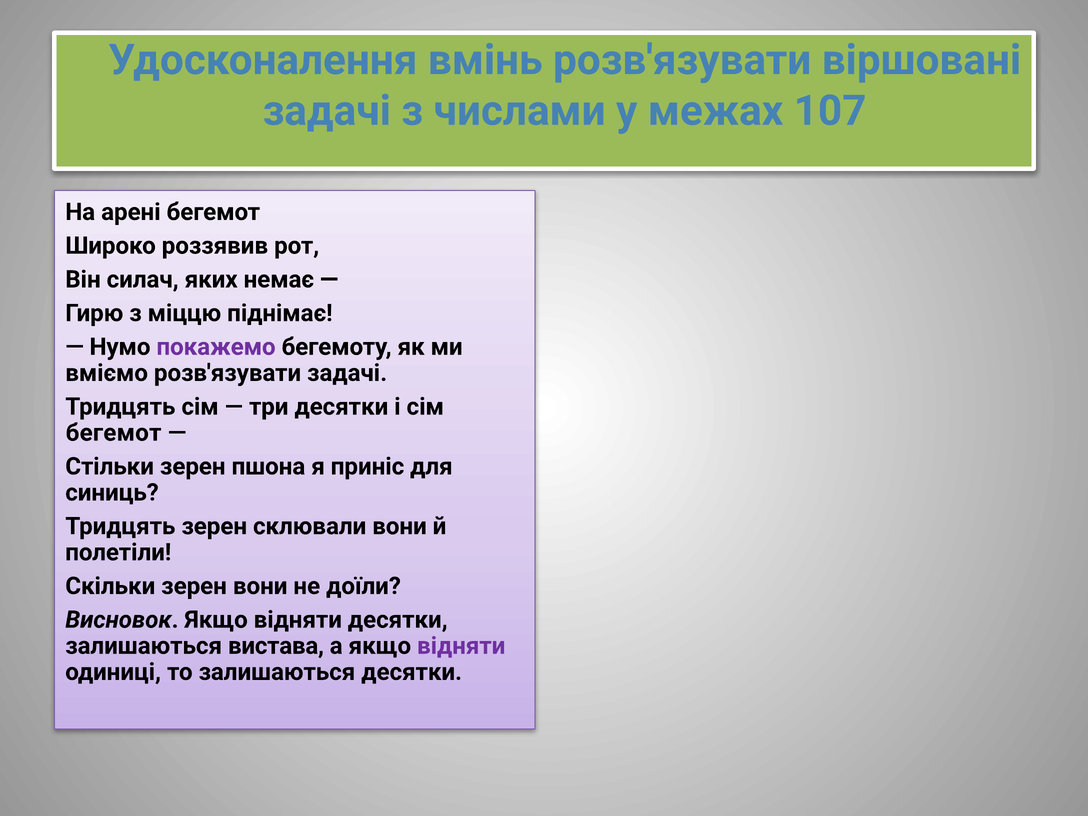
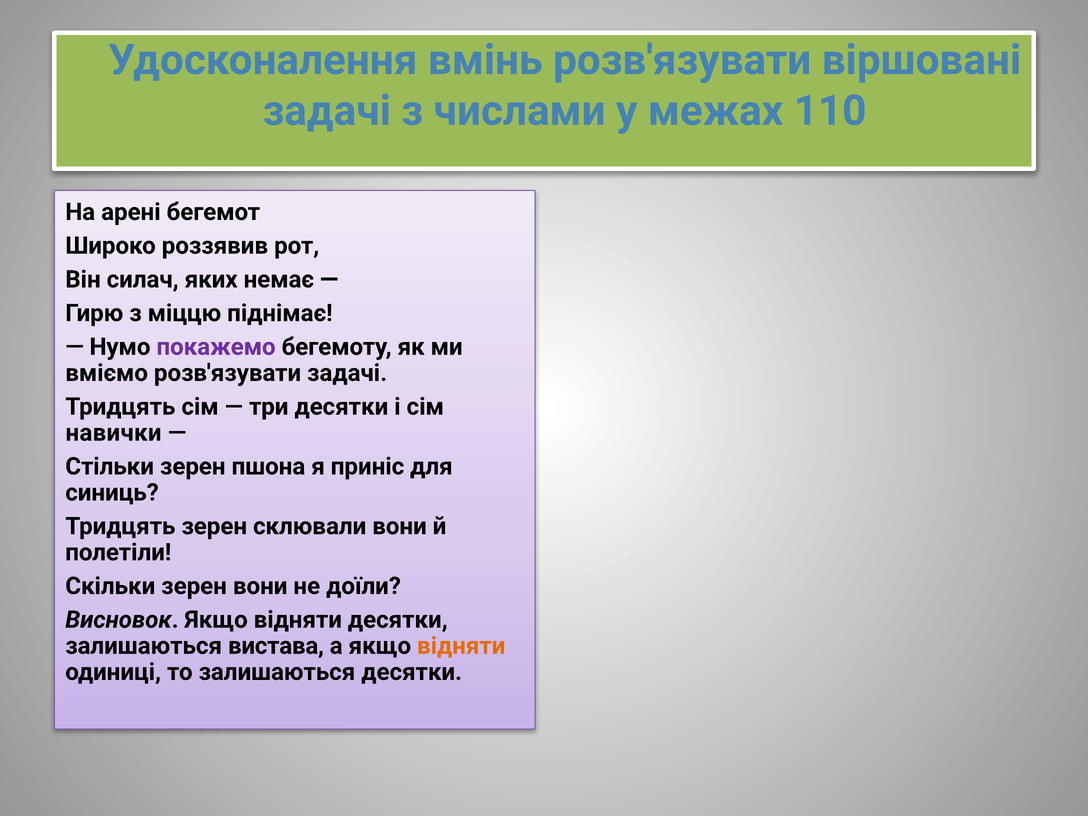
107: 107 -> 110
бегемот at (114, 433): бегемот -> навички
відняти at (461, 646) colour: purple -> orange
